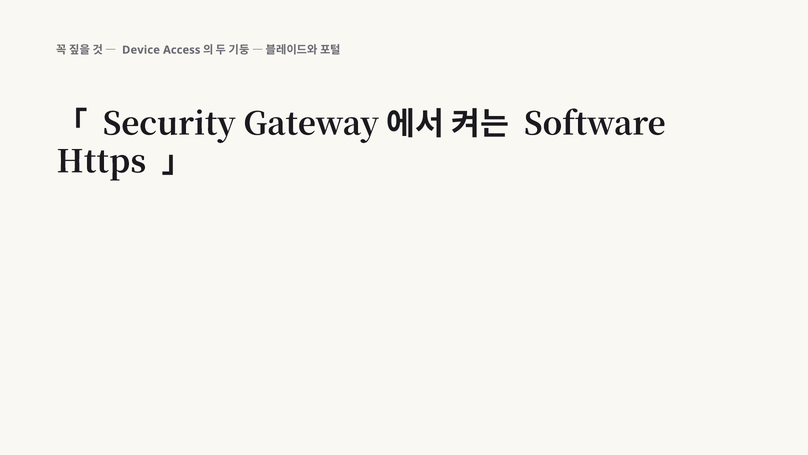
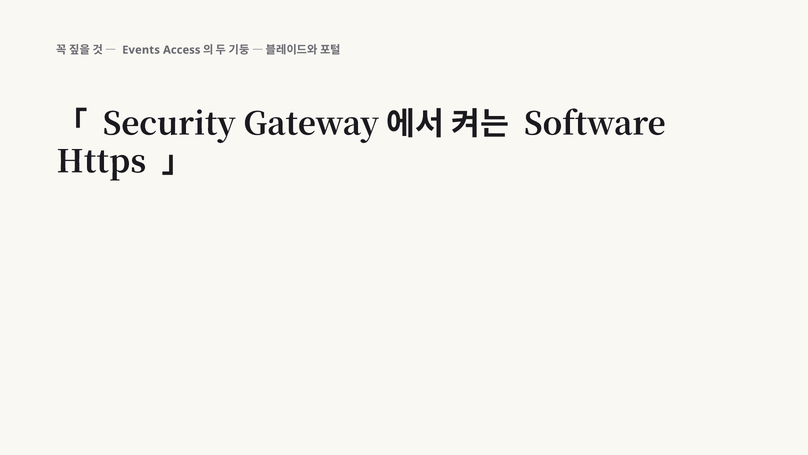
Device: Device -> Events
